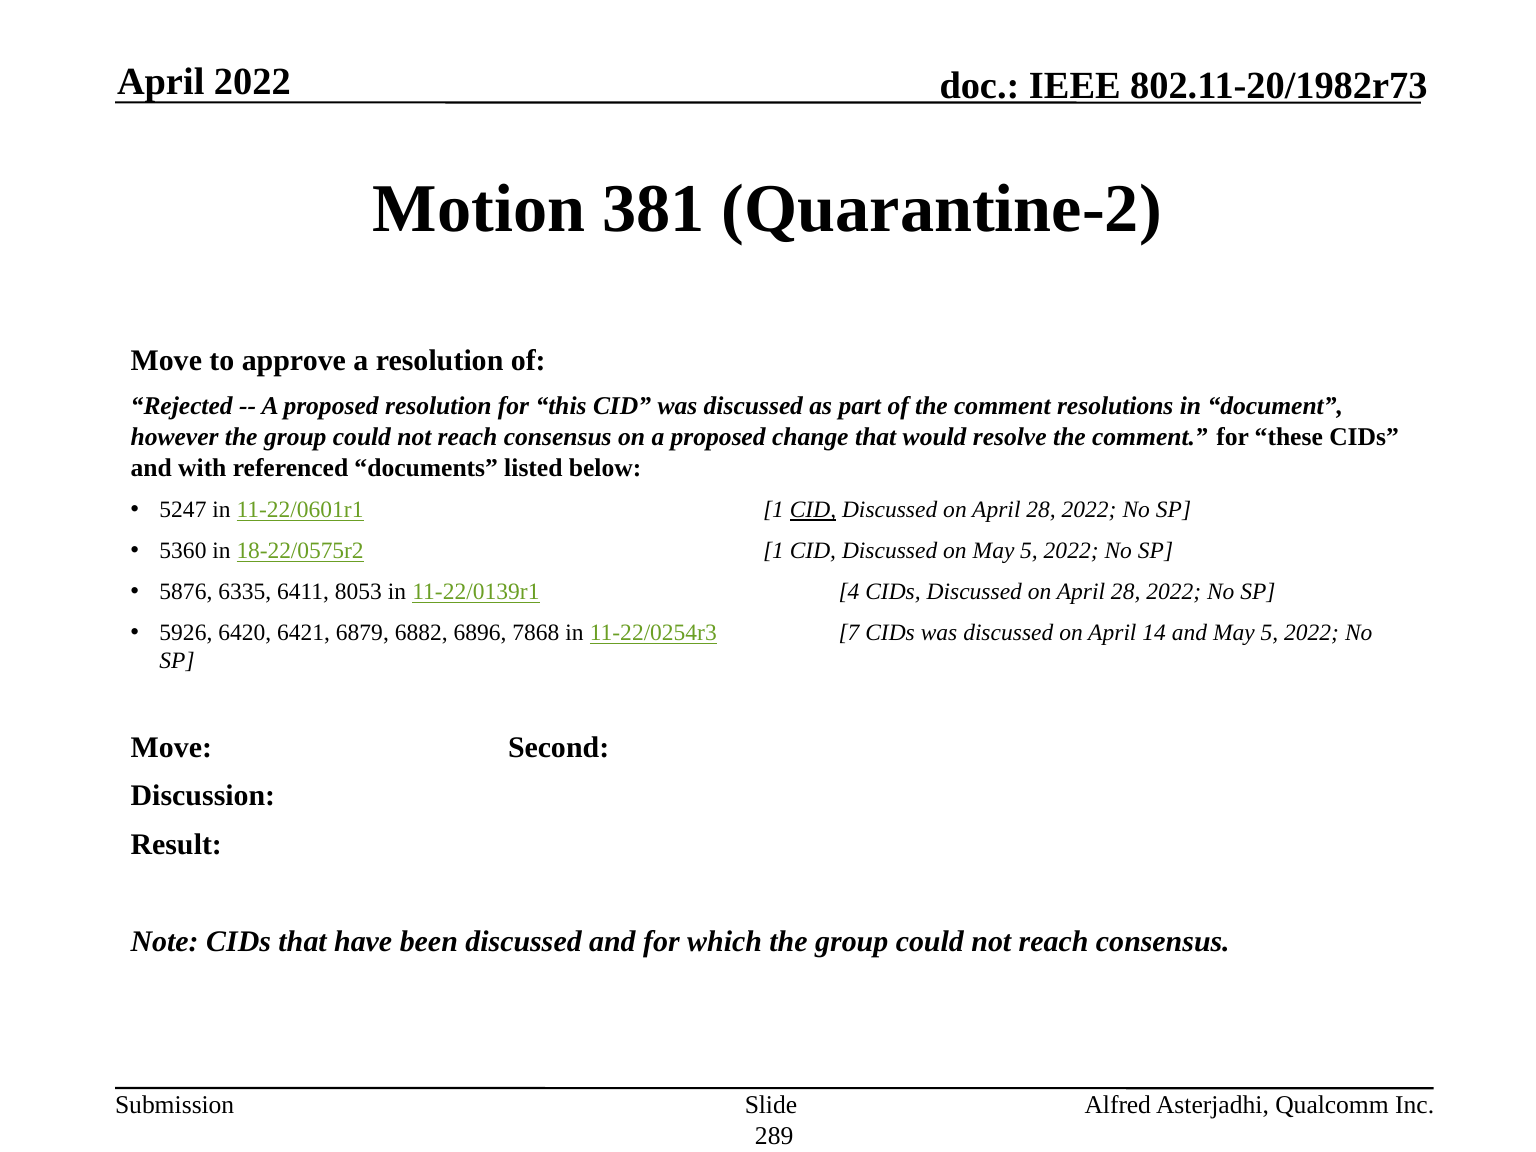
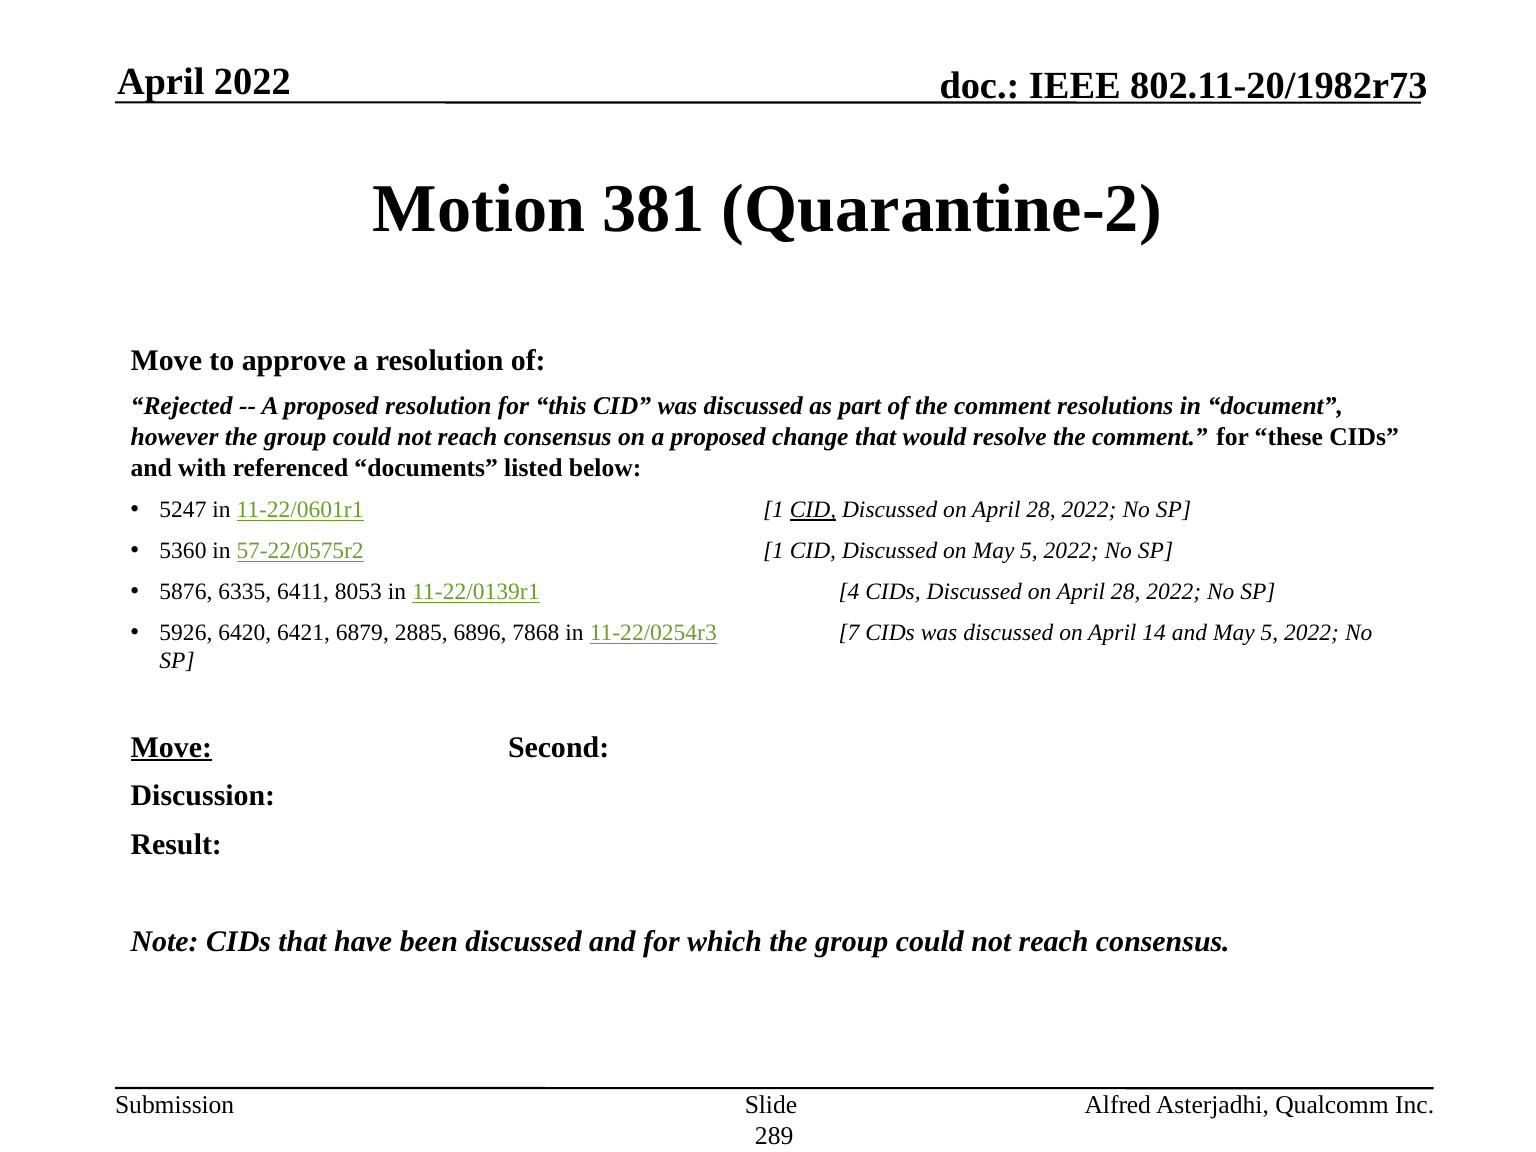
18-22/0575r2: 18-22/0575r2 -> 57-22/0575r2
6882: 6882 -> 2885
Move at (171, 747) underline: none -> present
